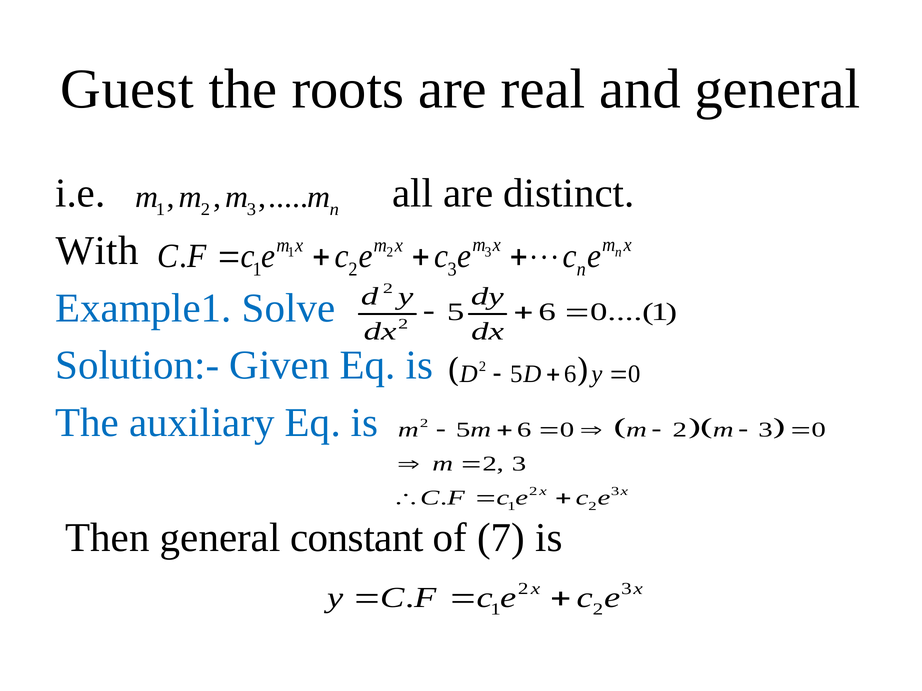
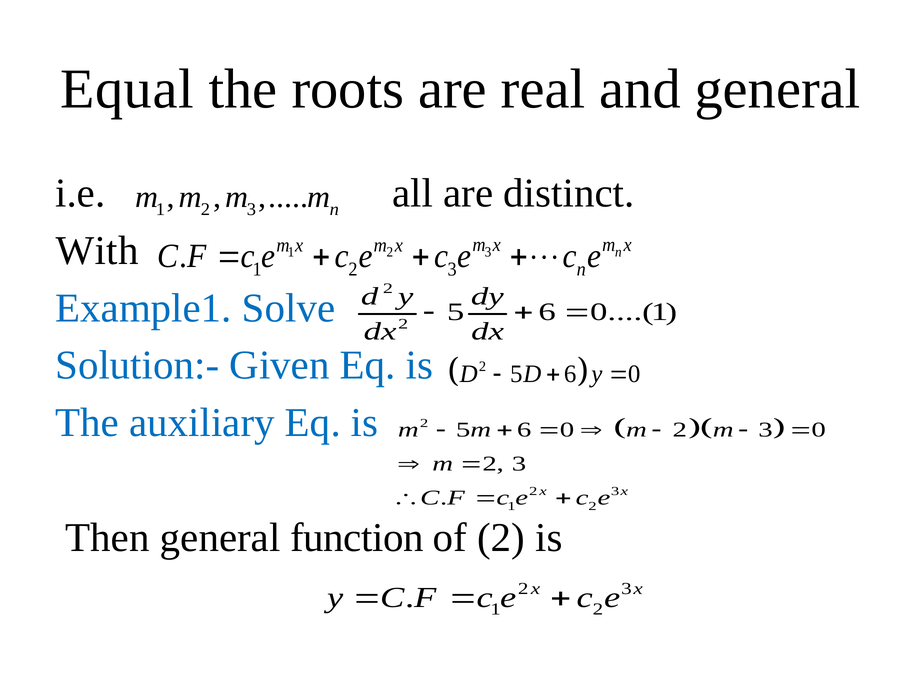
Guest: Guest -> Equal
constant: constant -> function
of 7: 7 -> 2
